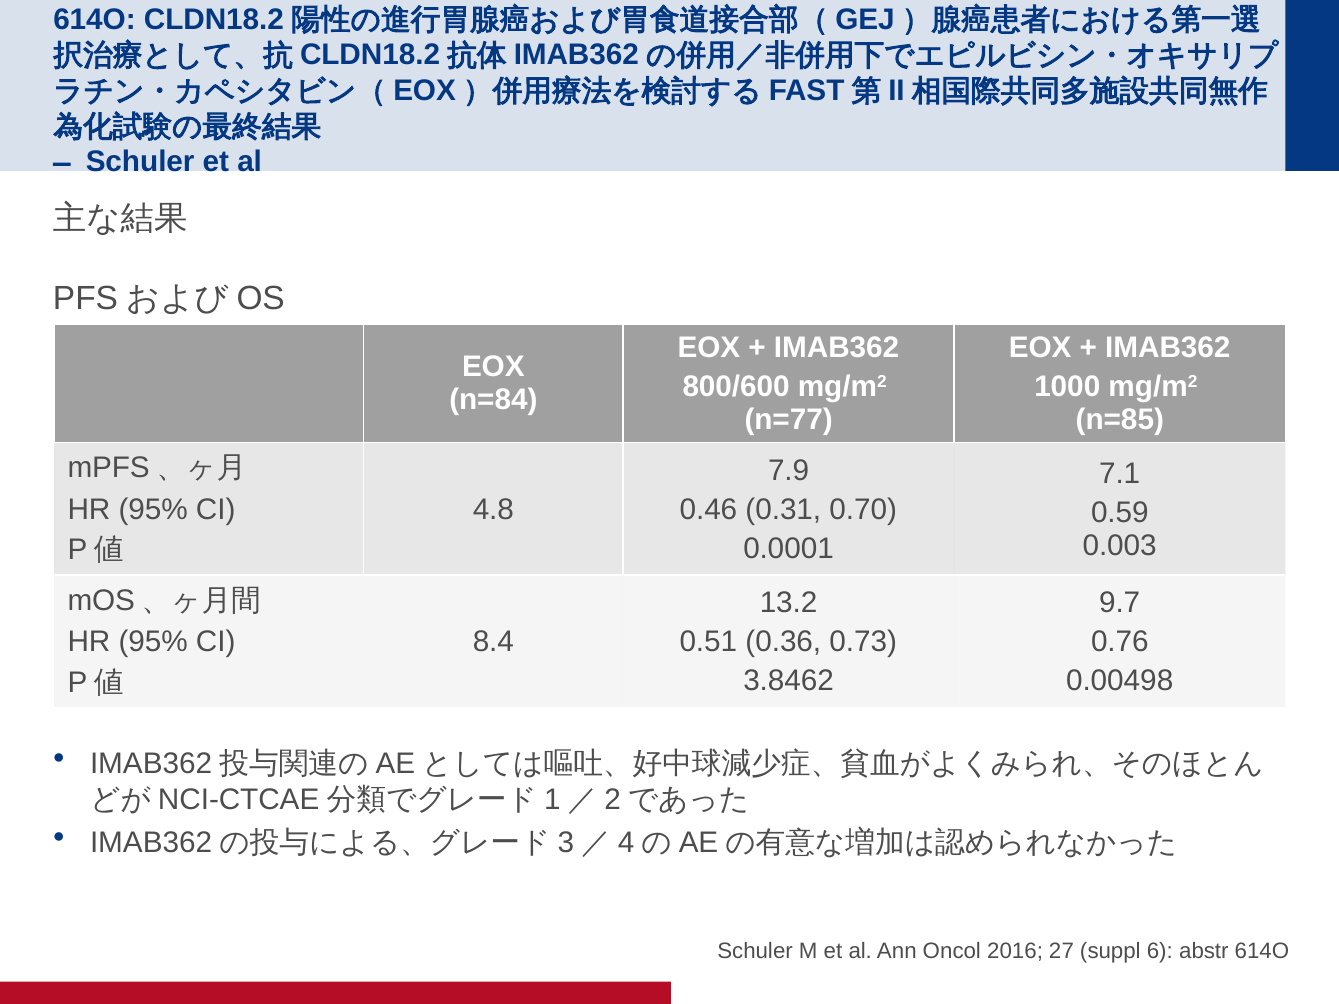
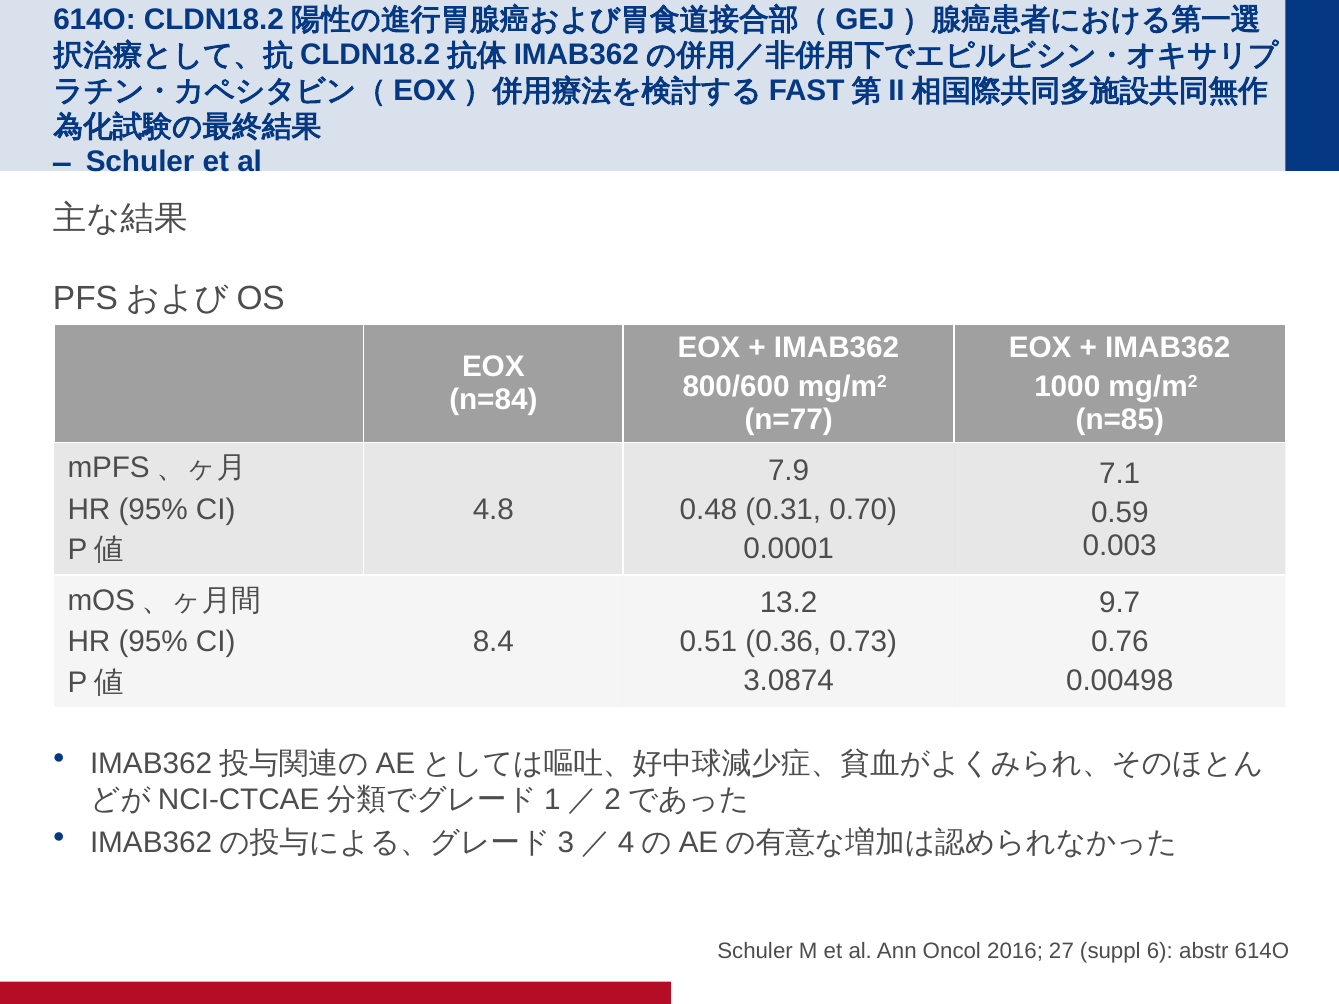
0.46: 0.46 -> 0.48
3.8462: 3.8462 -> 3.0874
